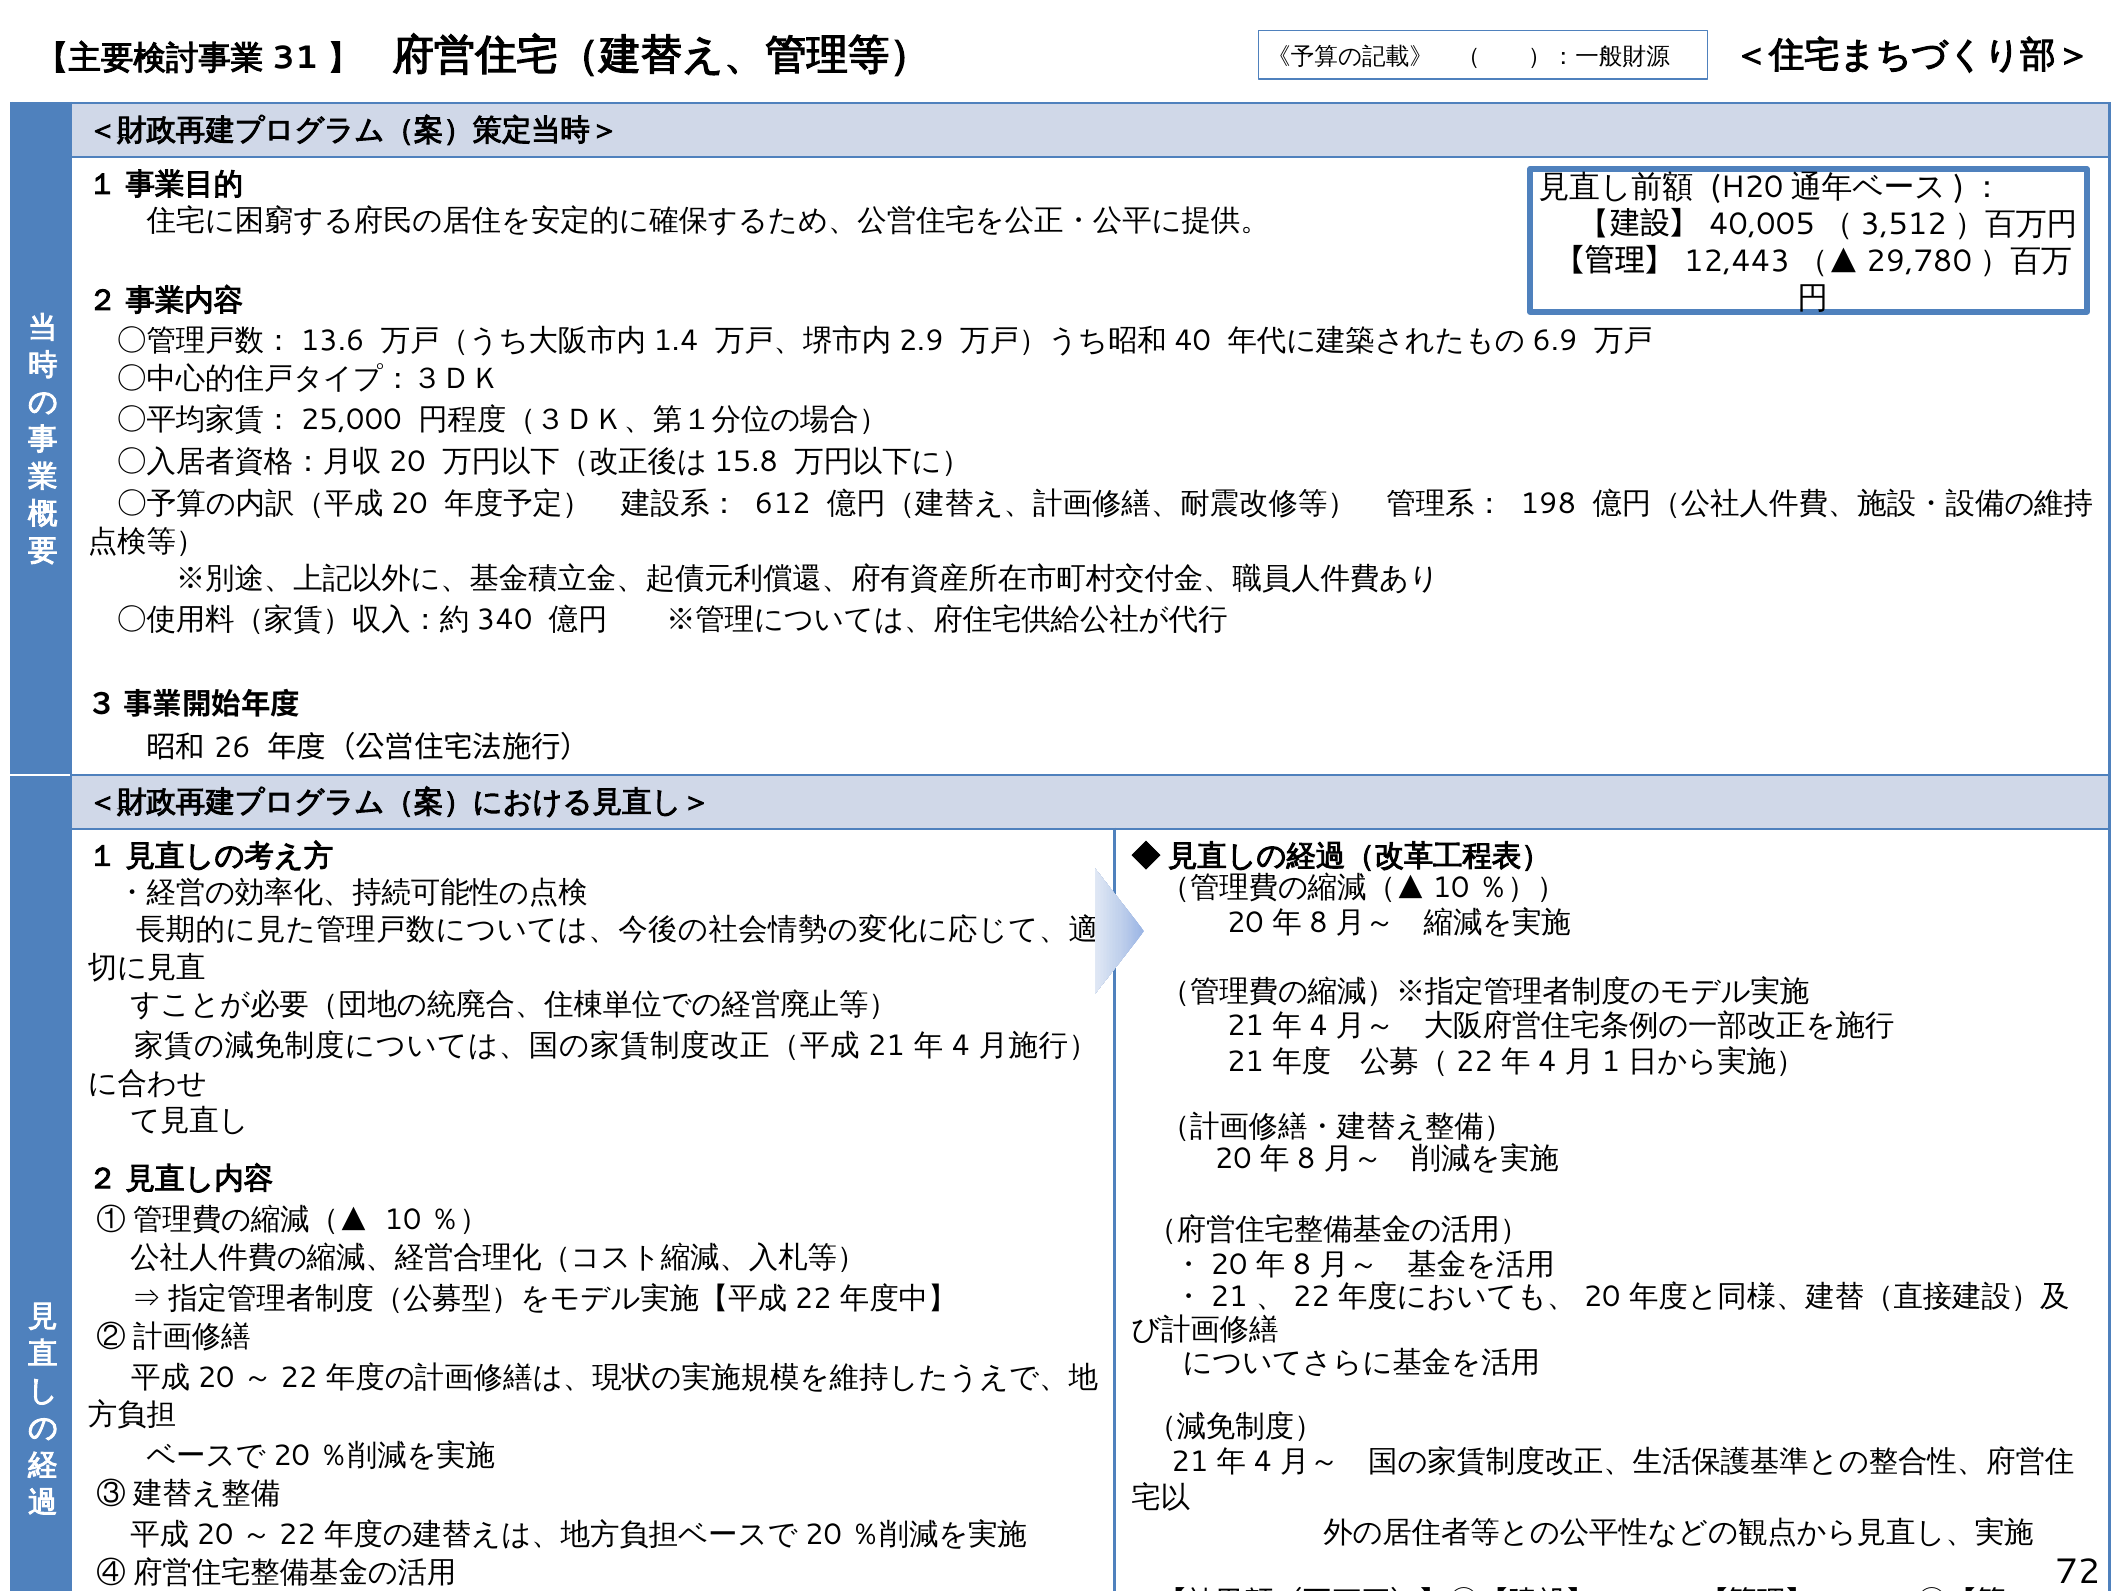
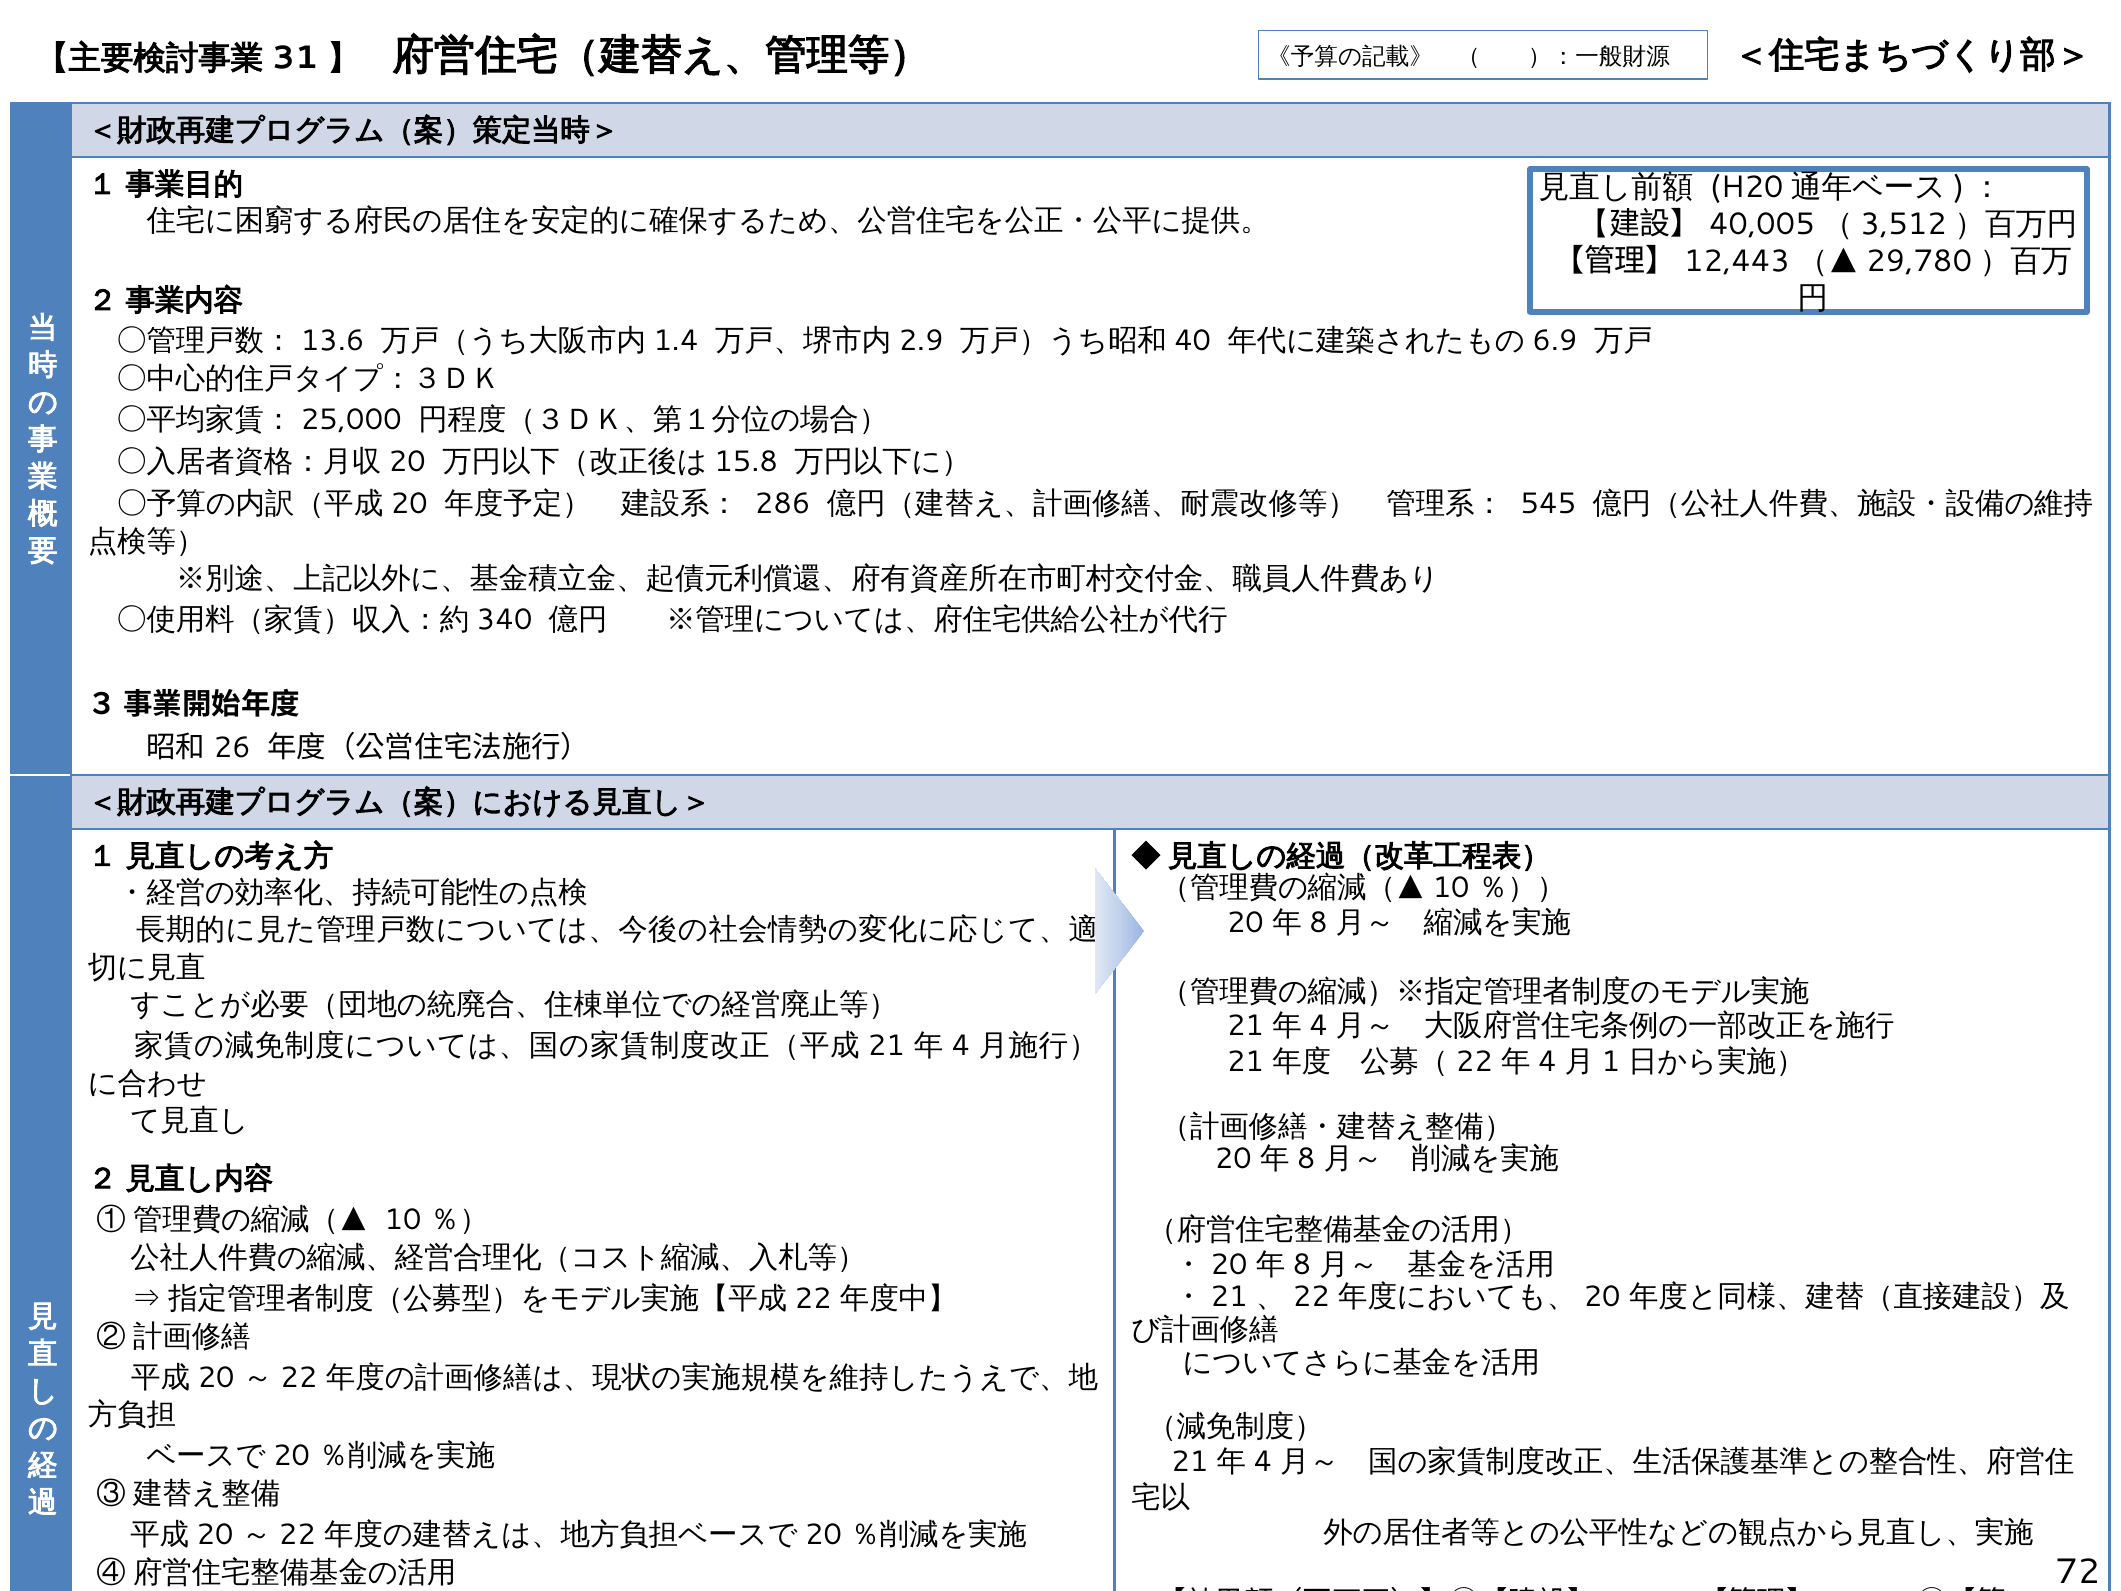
612: 612 -> 286
198: 198 -> 545
